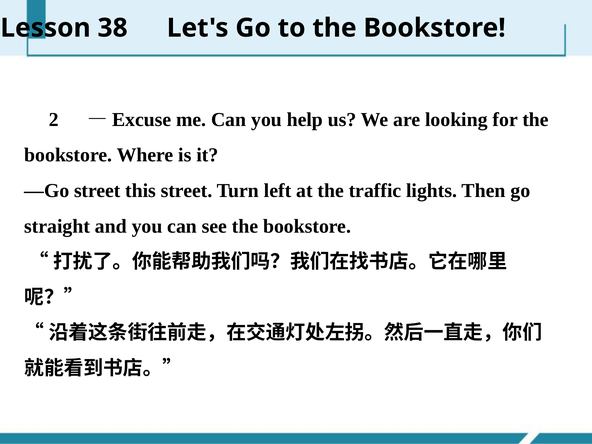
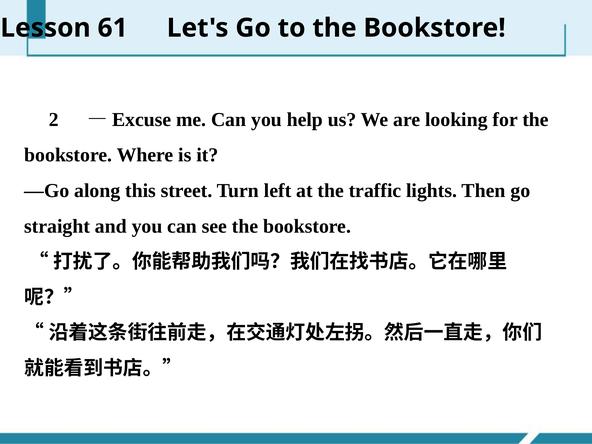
38: 38 -> 61
—Go street: street -> along
